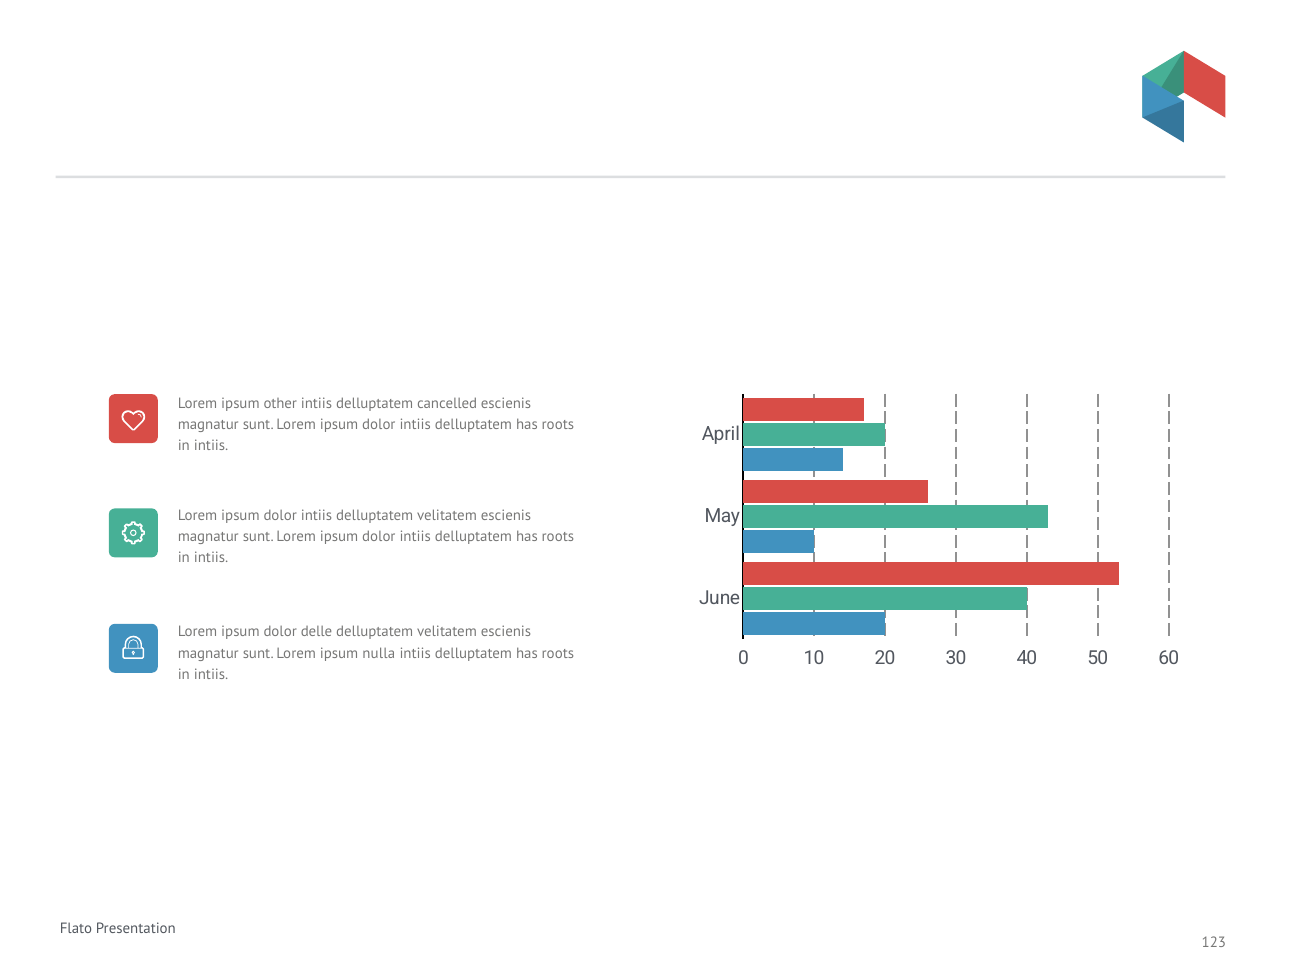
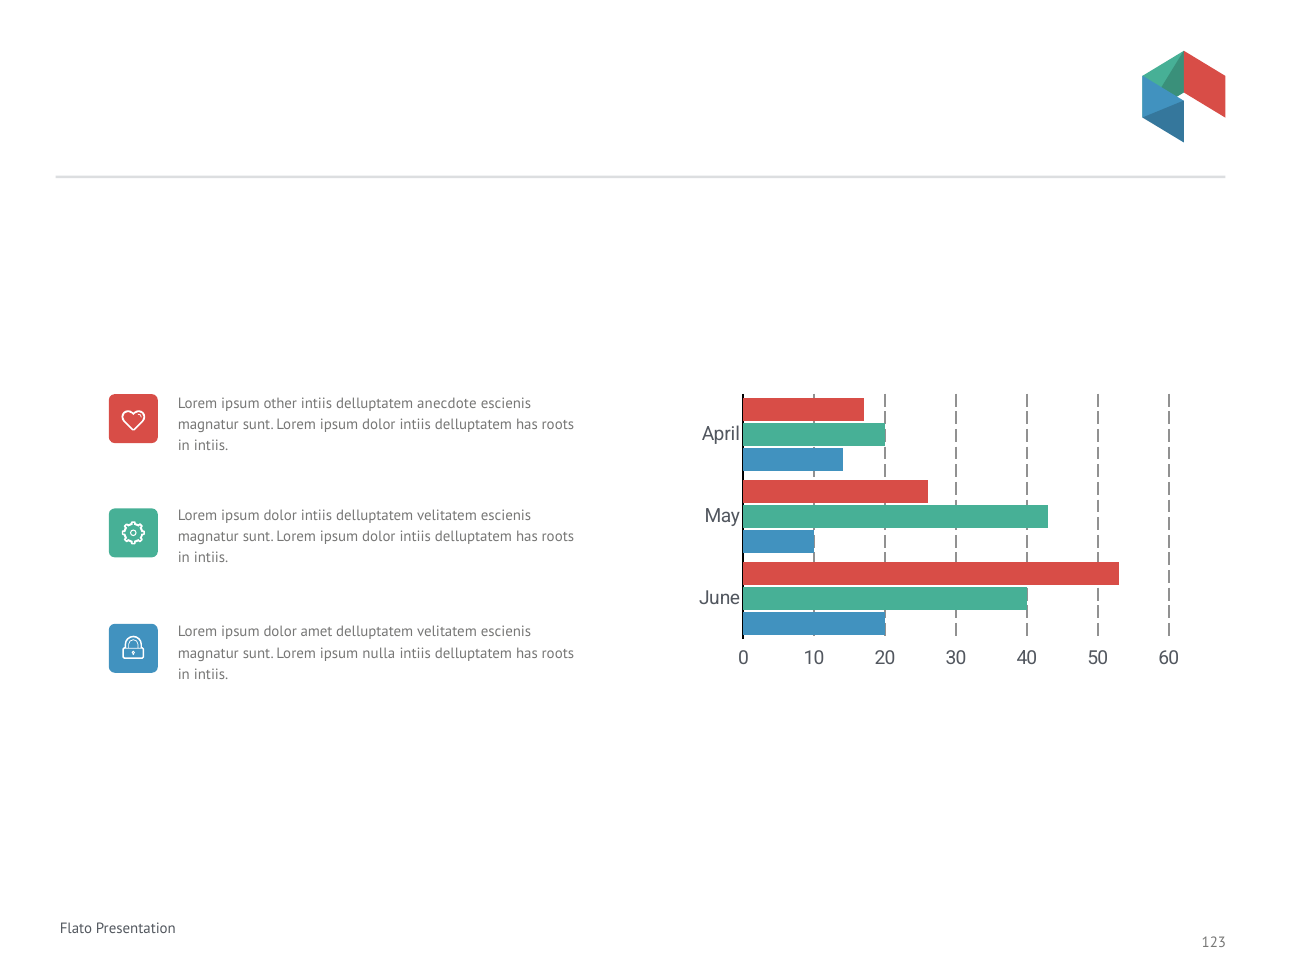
cancelled: cancelled -> anecdote
delle: delle -> amet
